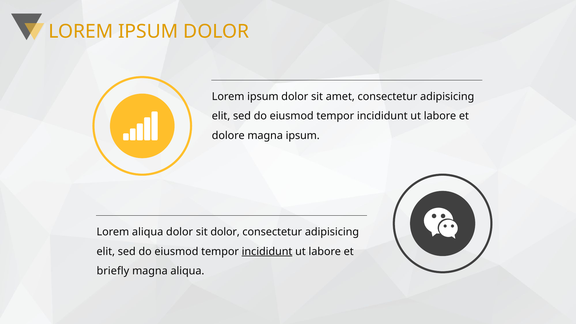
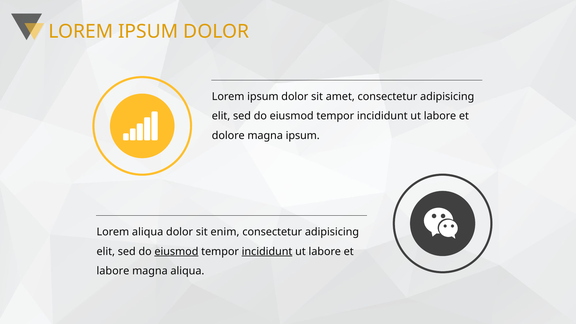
sit dolor: dolor -> enim
eiusmod at (176, 251) underline: none -> present
briefly at (113, 271): briefly -> labore
